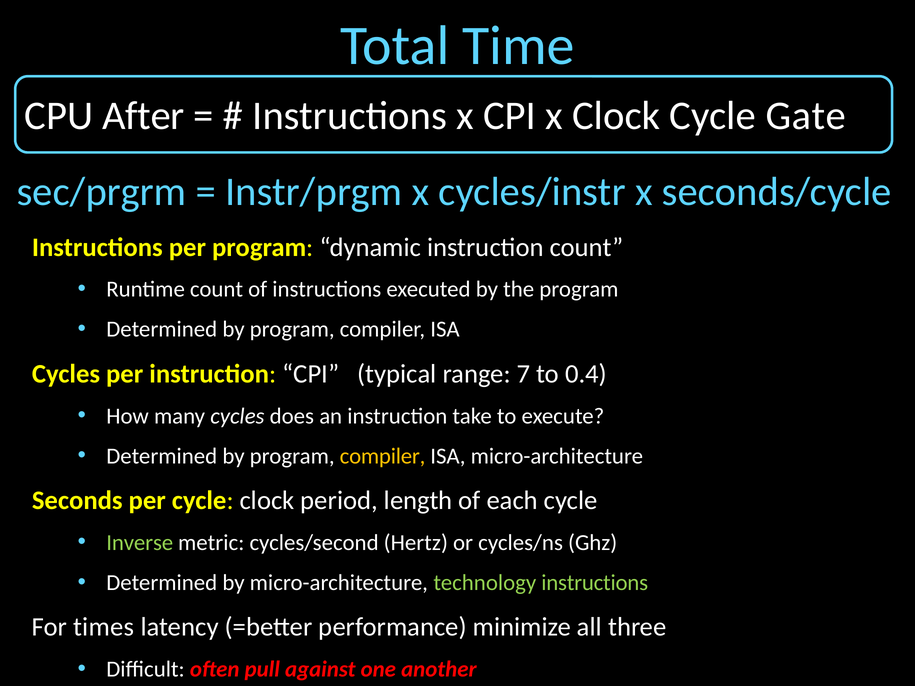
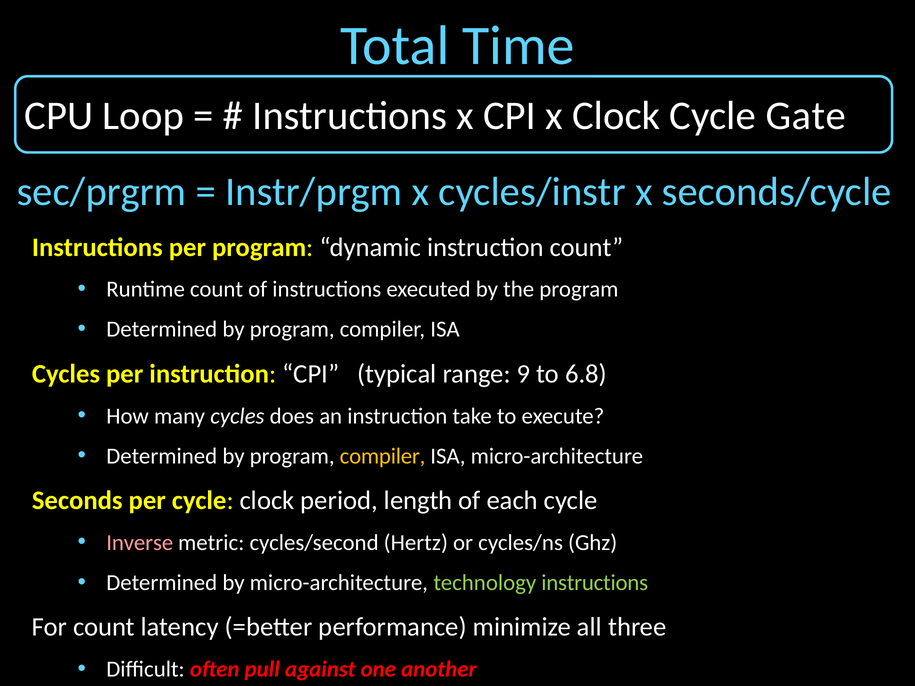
After: After -> Loop
7: 7 -> 9
0.4: 0.4 -> 6.8
Inverse colour: light green -> pink
For times: times -> count
